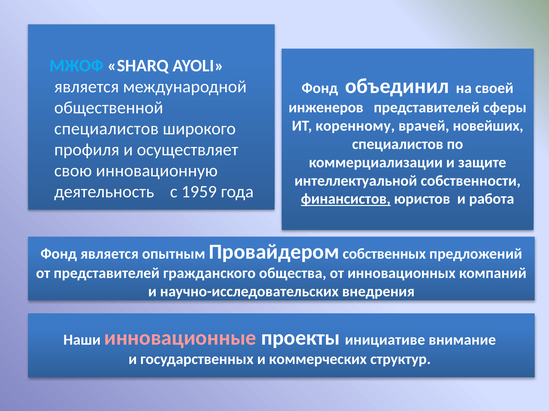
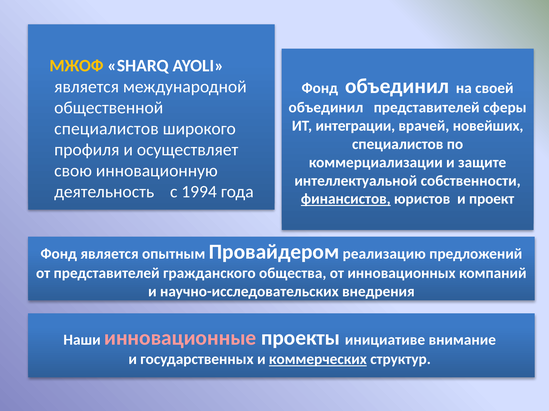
МЖОФ colour: light blue -> yellow
инженеров at (326, 108): инженеров -> объединил
коренному: коренному -> интеграции
1959: 1959 -> 1994
работа: работа -> проект
собственных: собственных -> реализацию
коммерческих underline: none -> present
